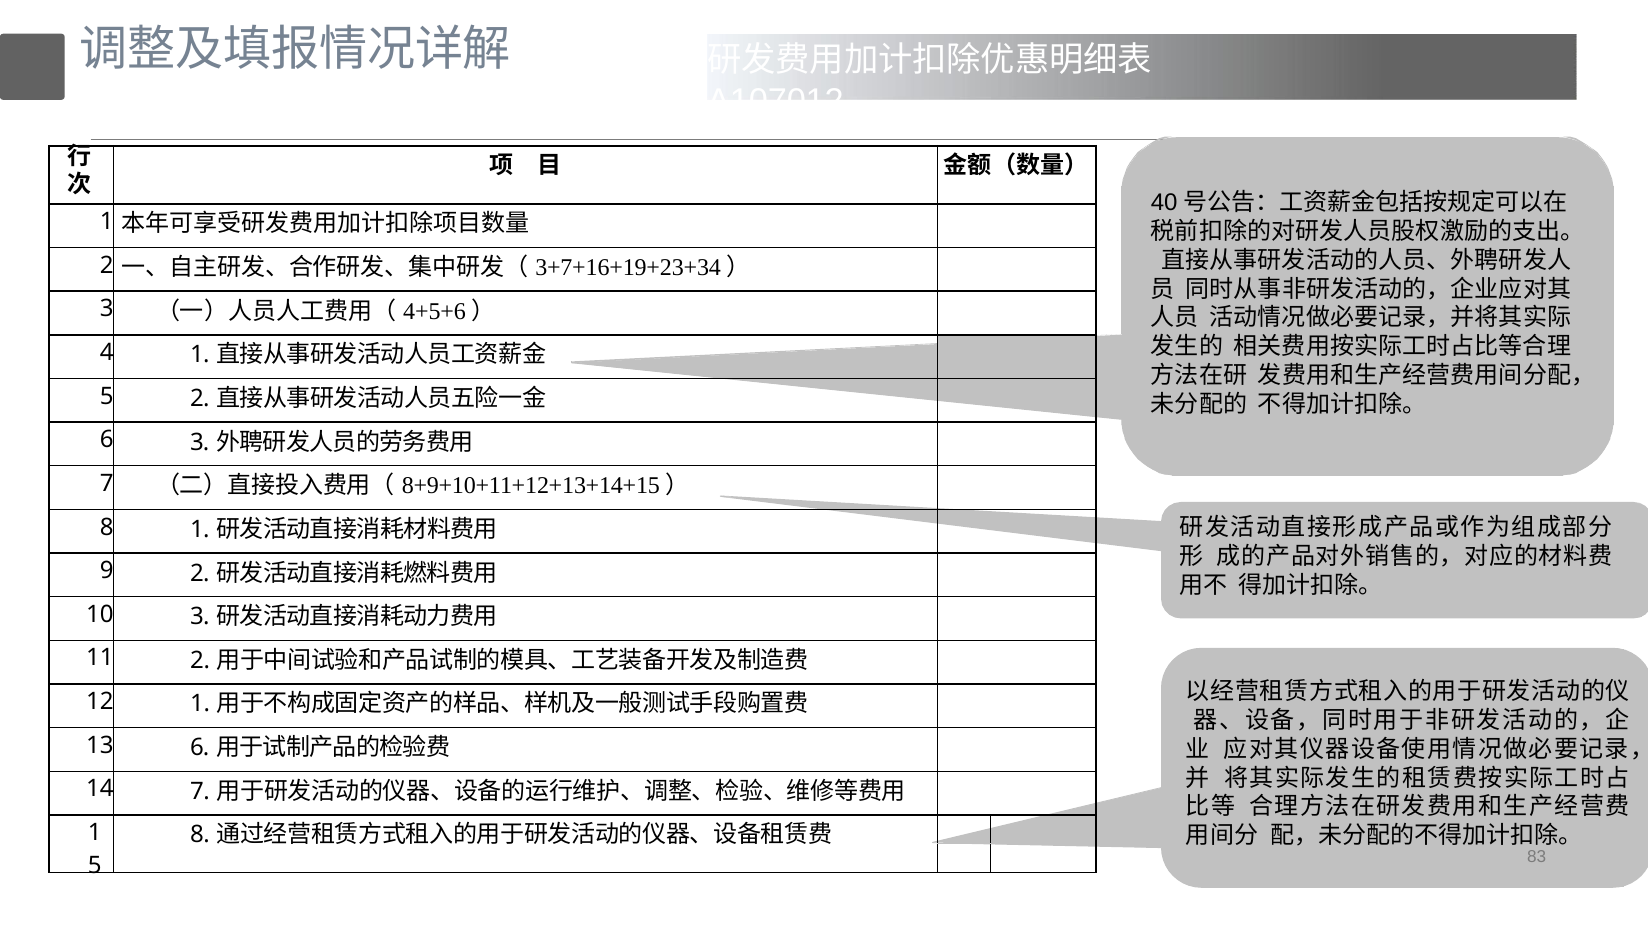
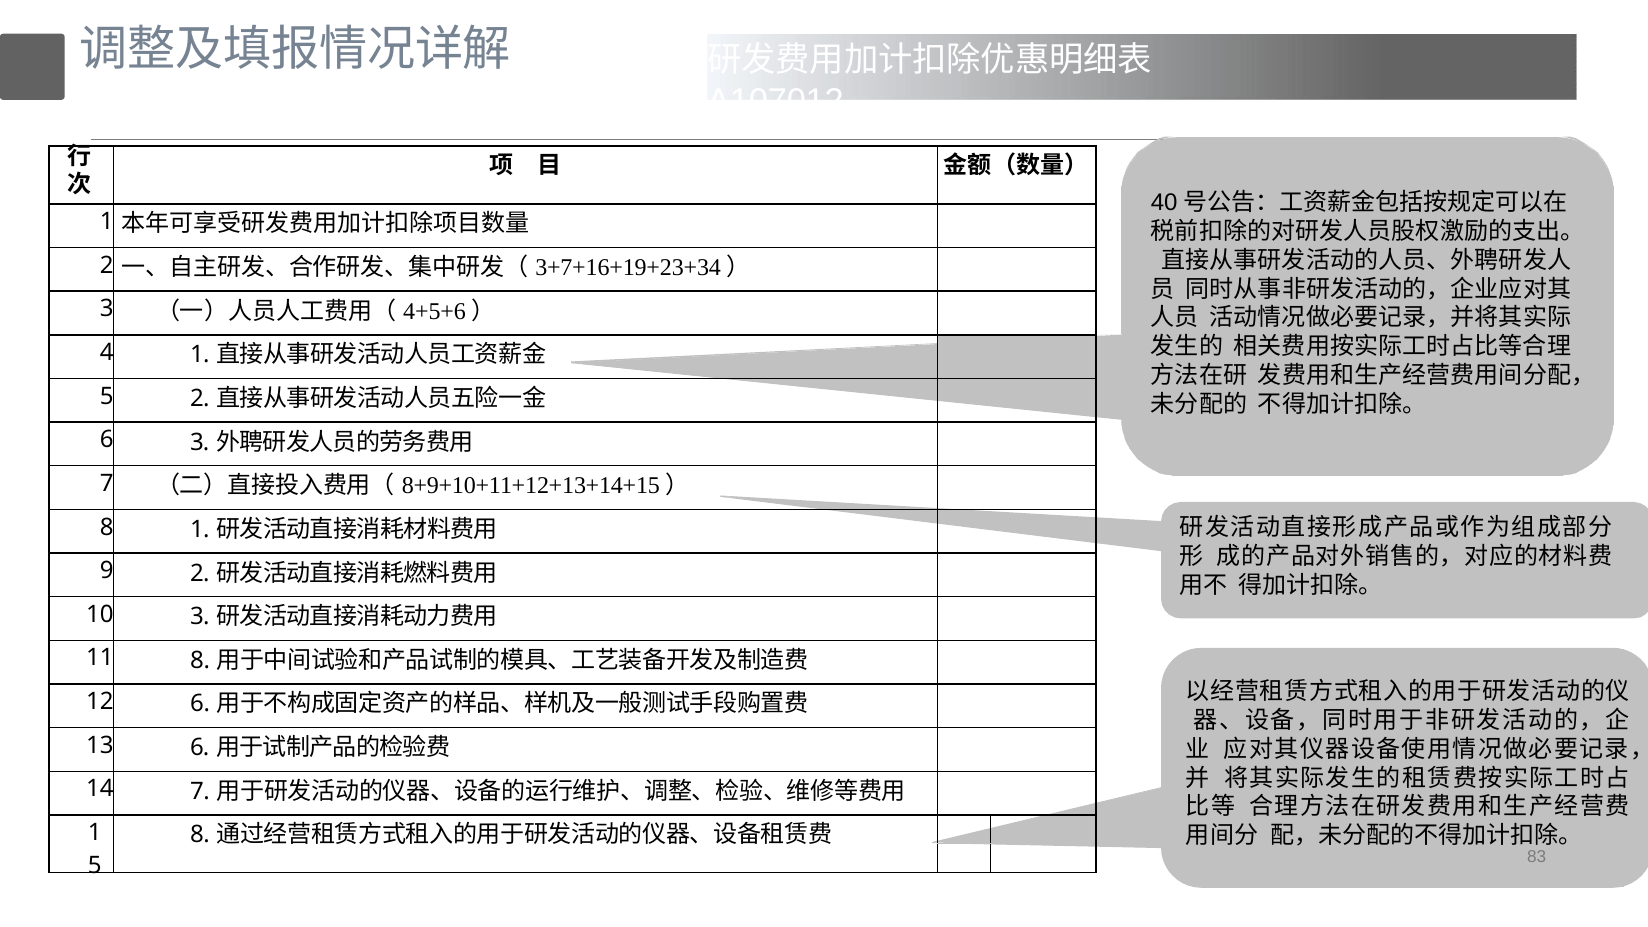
11 2: 2 -> 8
12 1: 1 -> 6
